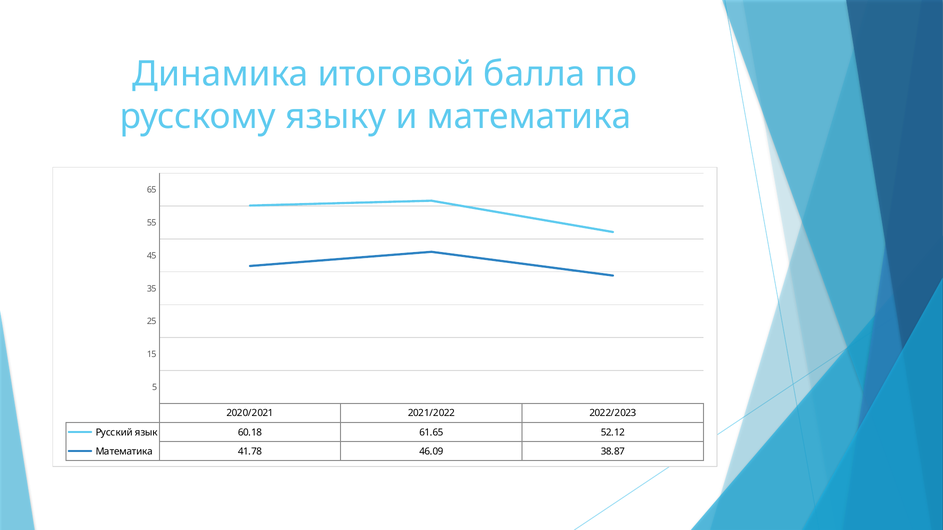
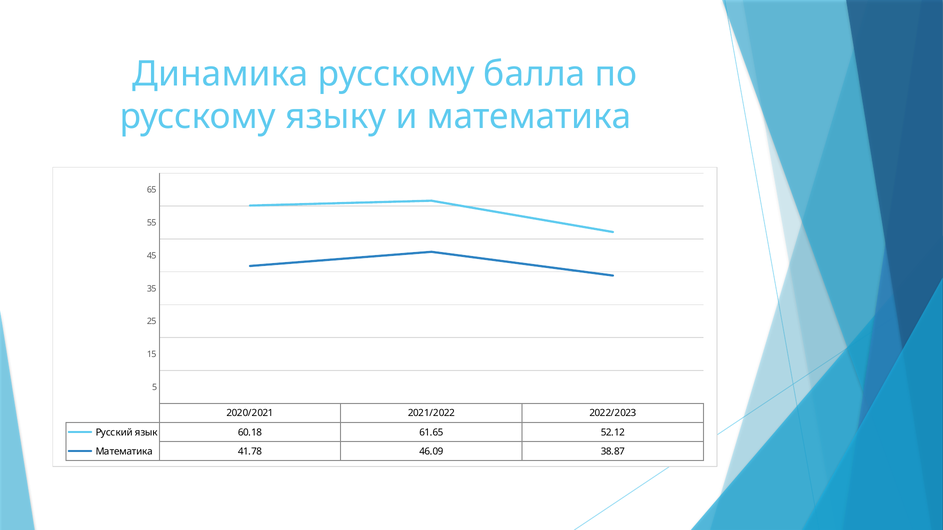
Динамика итоговой: итоговой -> русскому
